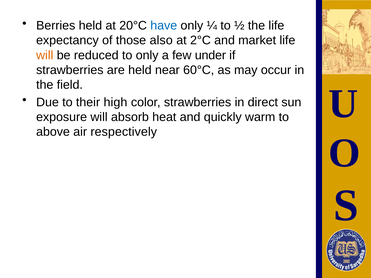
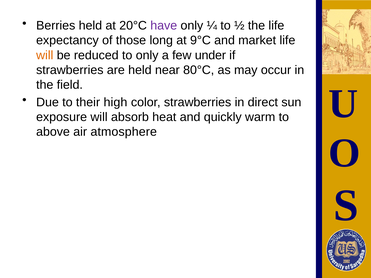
have colour: blue -> purple
also: also -> long
2°C: 2°C -> 9°C
60°C: 60°C -> 80°C
respectively: respectively -> atmosphere
